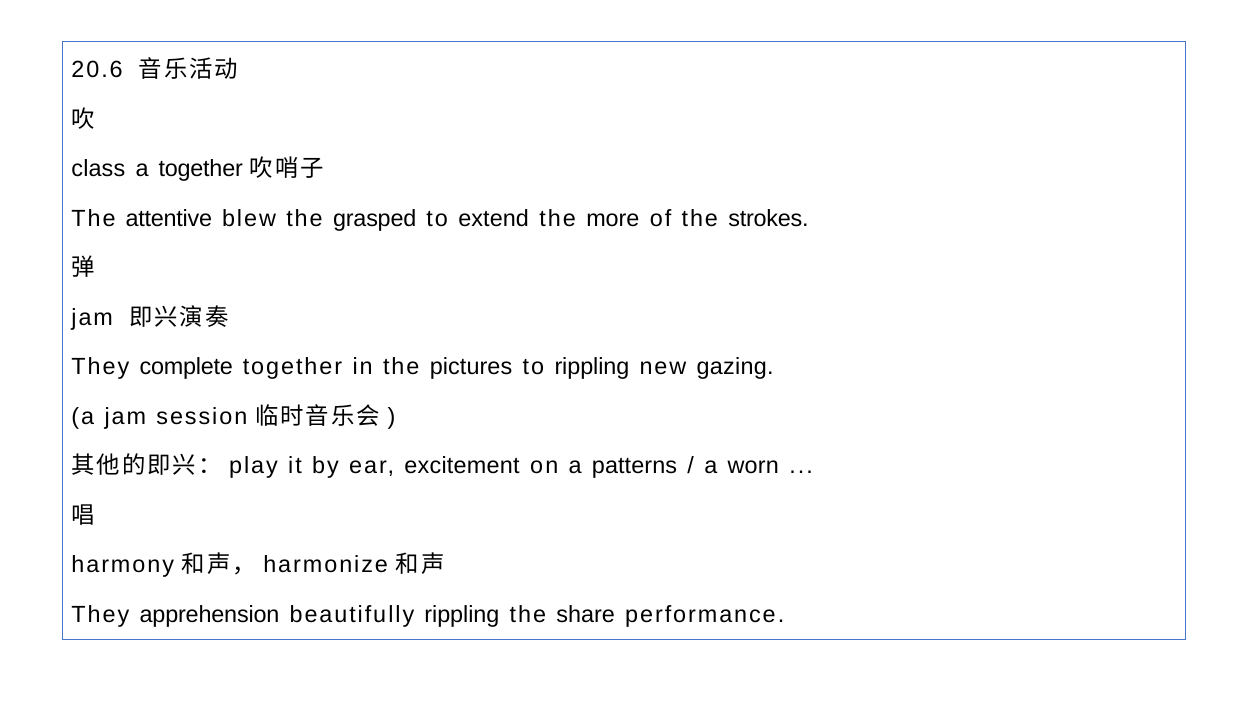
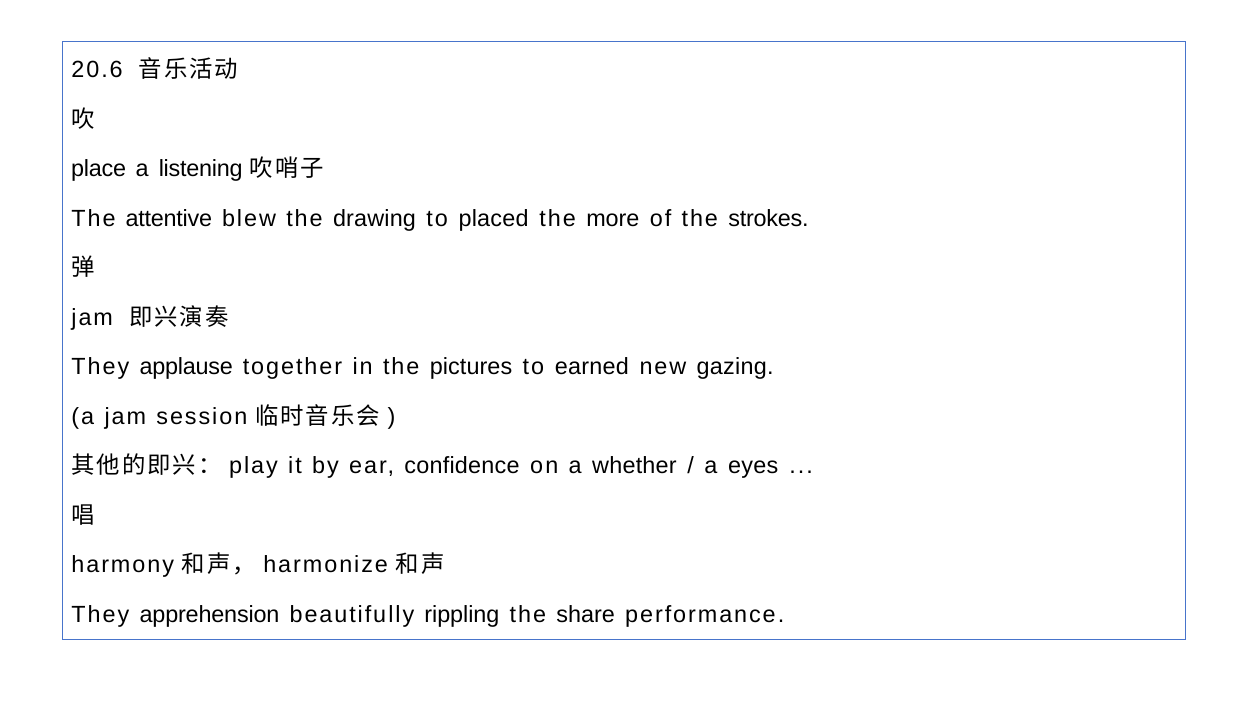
class: class -> place
a together: together -> listening
grasped: grasped -> drawing
extend: extend -> placed
complete: complete -> applause
to rippling: rippling -> earned
excitement: excitement -> confidence
patterns: patterns -> whether
worn: worn -> eyes
